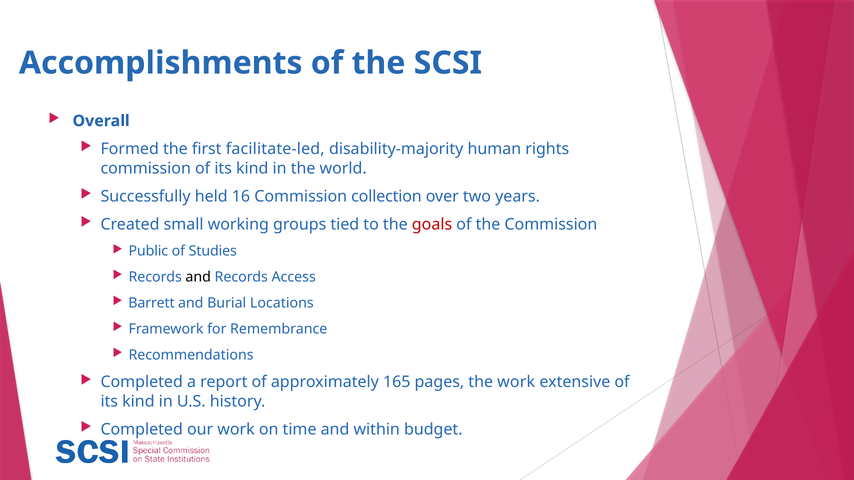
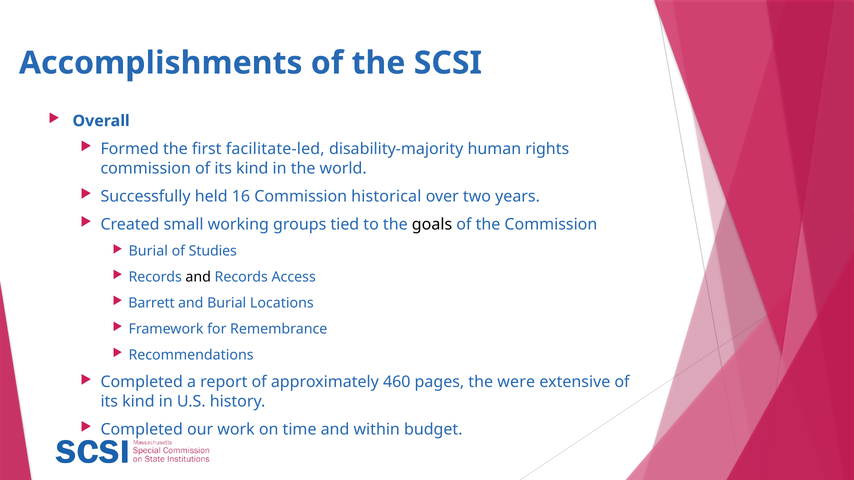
collection: collection -> historical
goals colour: red -> black
Public at (148, 251): Public -> Burial
165: 165 -> 460
the work: work -> were
